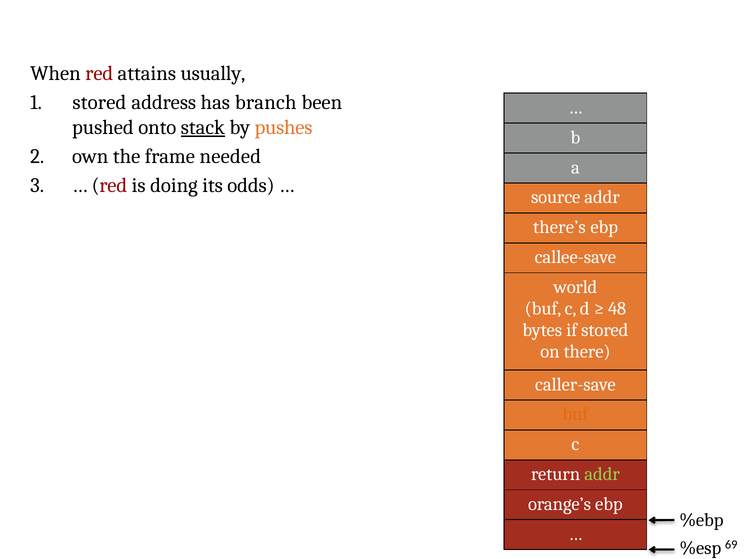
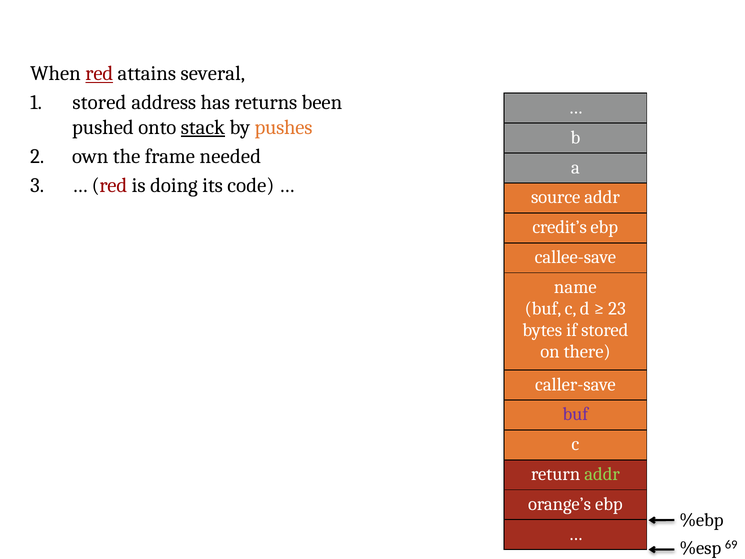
red at (99, 73) underline: none -> present
usually: usually -> several
branch: branch -> returns
odds: odds -> code
there’s: there’s -> credit’s
world: world -> name
48: 48 -> 23
buf at (575, 414) colour: orange -> purple
